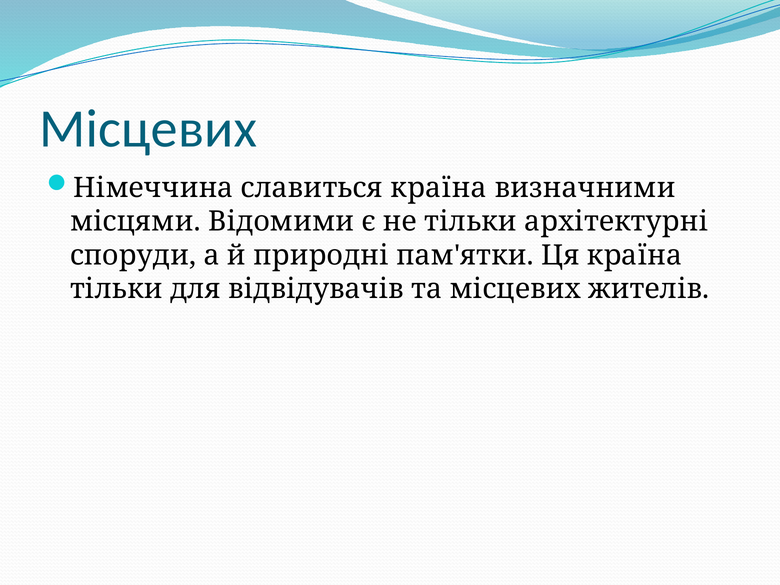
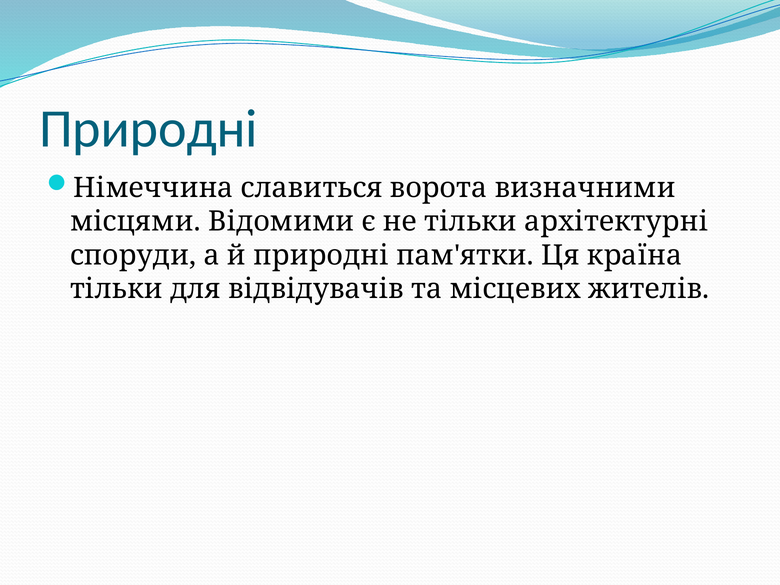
Місцевих at (148, 129): Місцевих -> Природні
славиться країна: країна -> ворота
